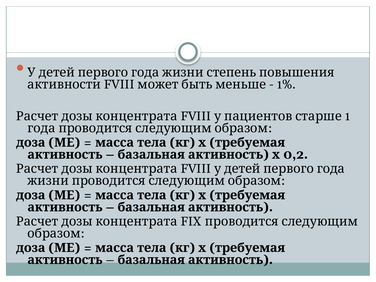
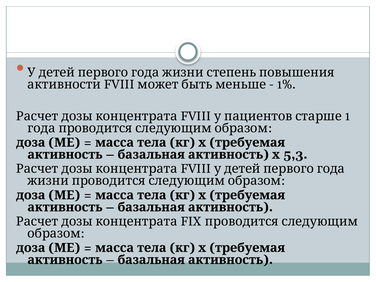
0,2: 0,2 -> 5,3
